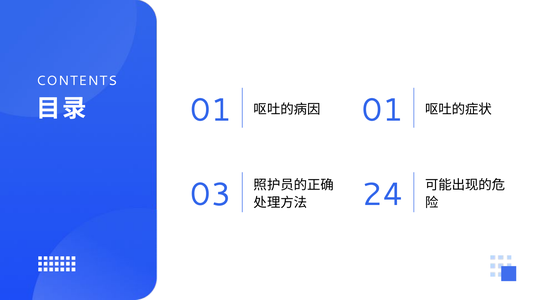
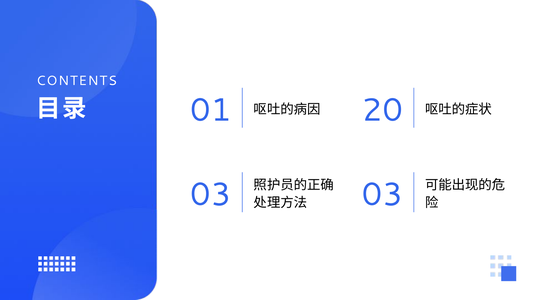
01 at (382, 110): 01 -> 20
24 at (382, 195): 24 -> 03
